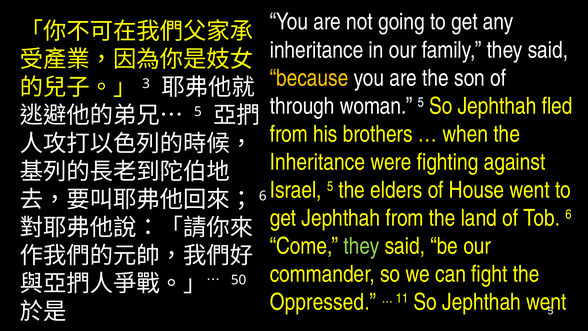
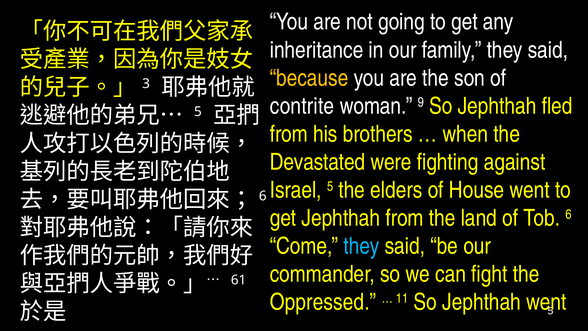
through: through -> contrite
woman 5: 5 -> 9
Inheritance at (317, 162): Inheritance -> Devastated
they at (362, 246) colour: light green -> light blue
50: 50 -> 61
